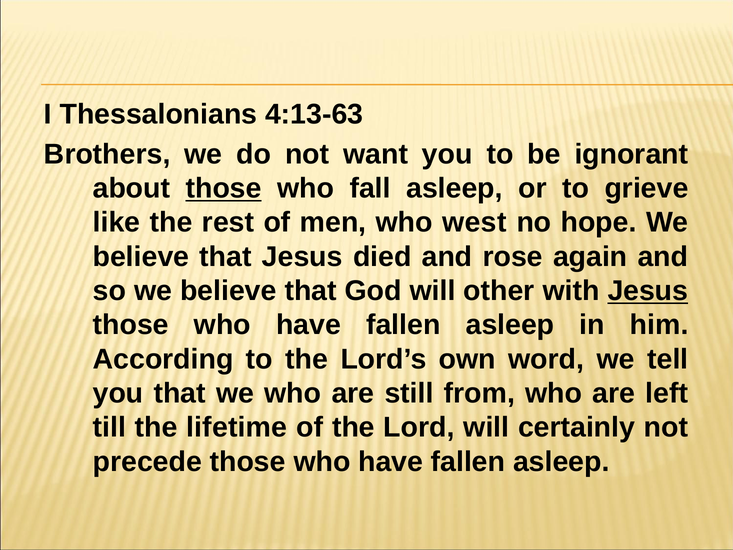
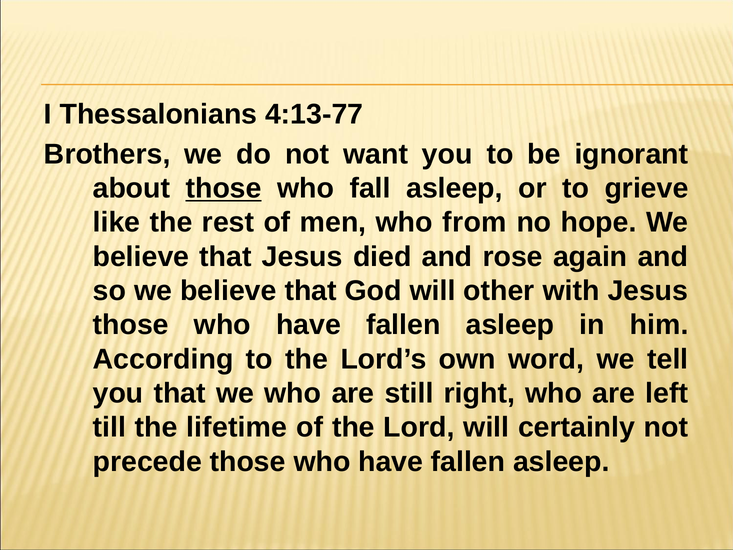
4:13-63: 4:13-63 -> 4:13-77
west: west -> from
Jesus at (648, 291) underline: present -> none
from: from -> right
